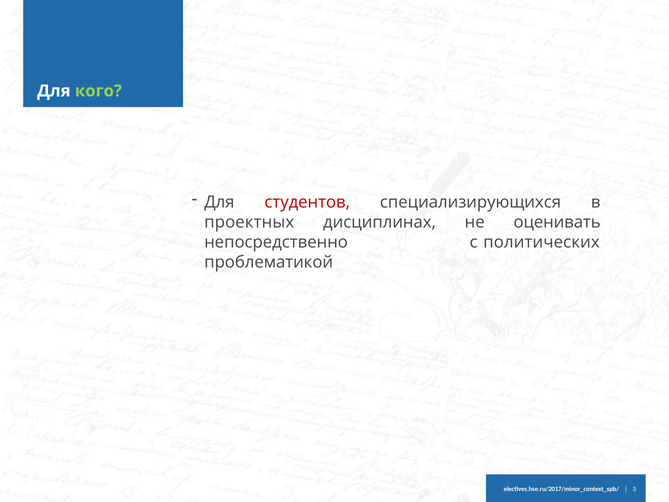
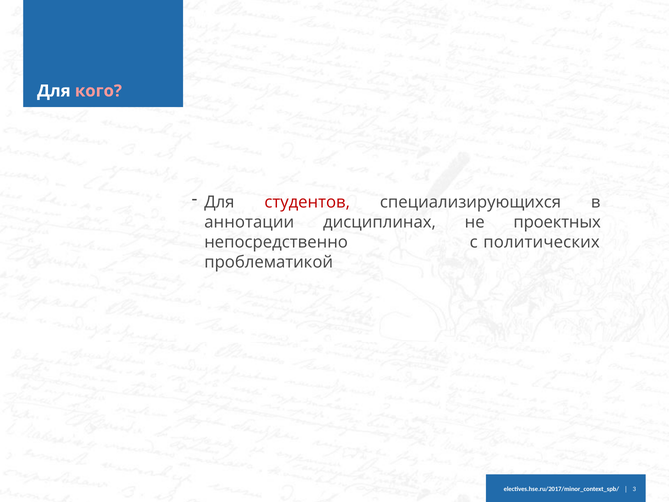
кого colour: light green -> pink
проектных: проектных -> аннотации
оценивать: оценивать -> проектных
